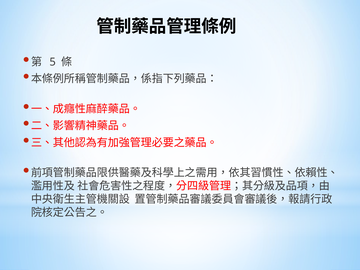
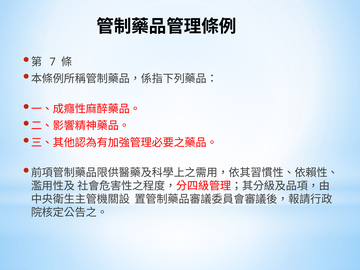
5: 5 -> 7
